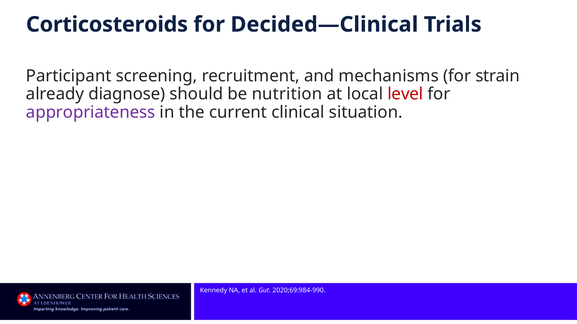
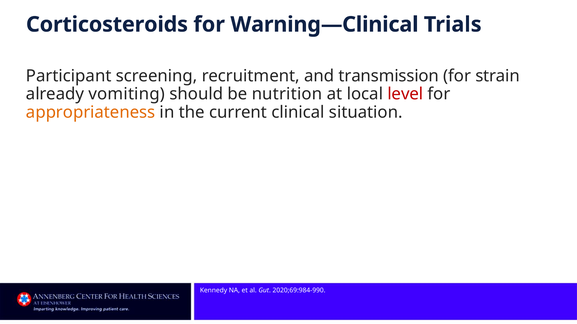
Decided—Clinical: Decided—Clinical -> Warning—Clinical
mechanisms: mechanisms -> transmission
diagnose: diagnose -> vomiting
appropriateness colour: purple -> orange
